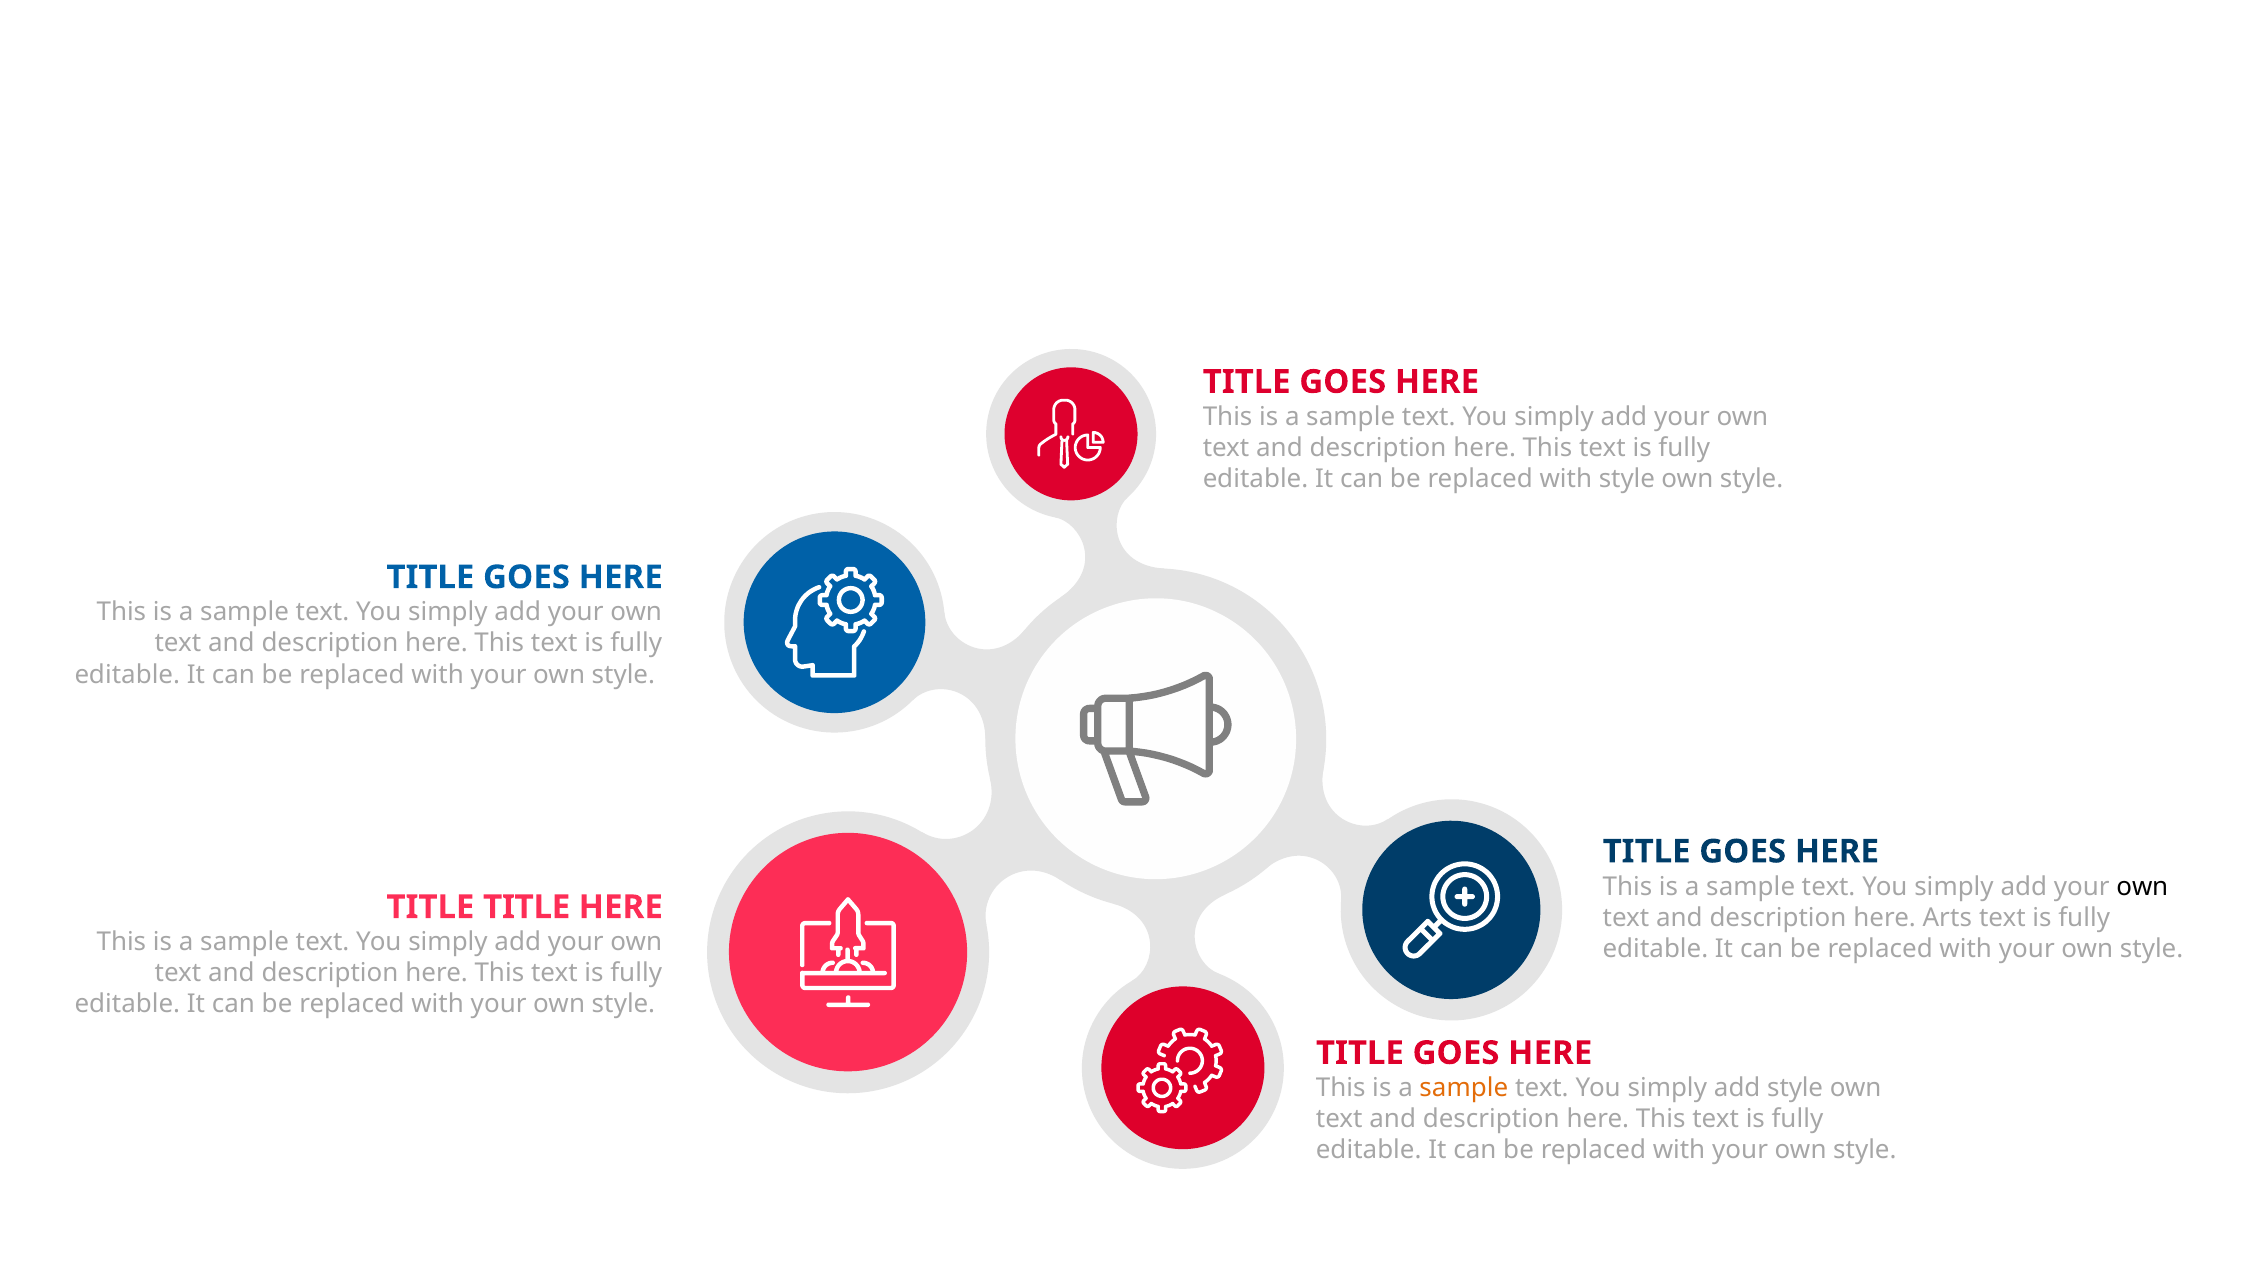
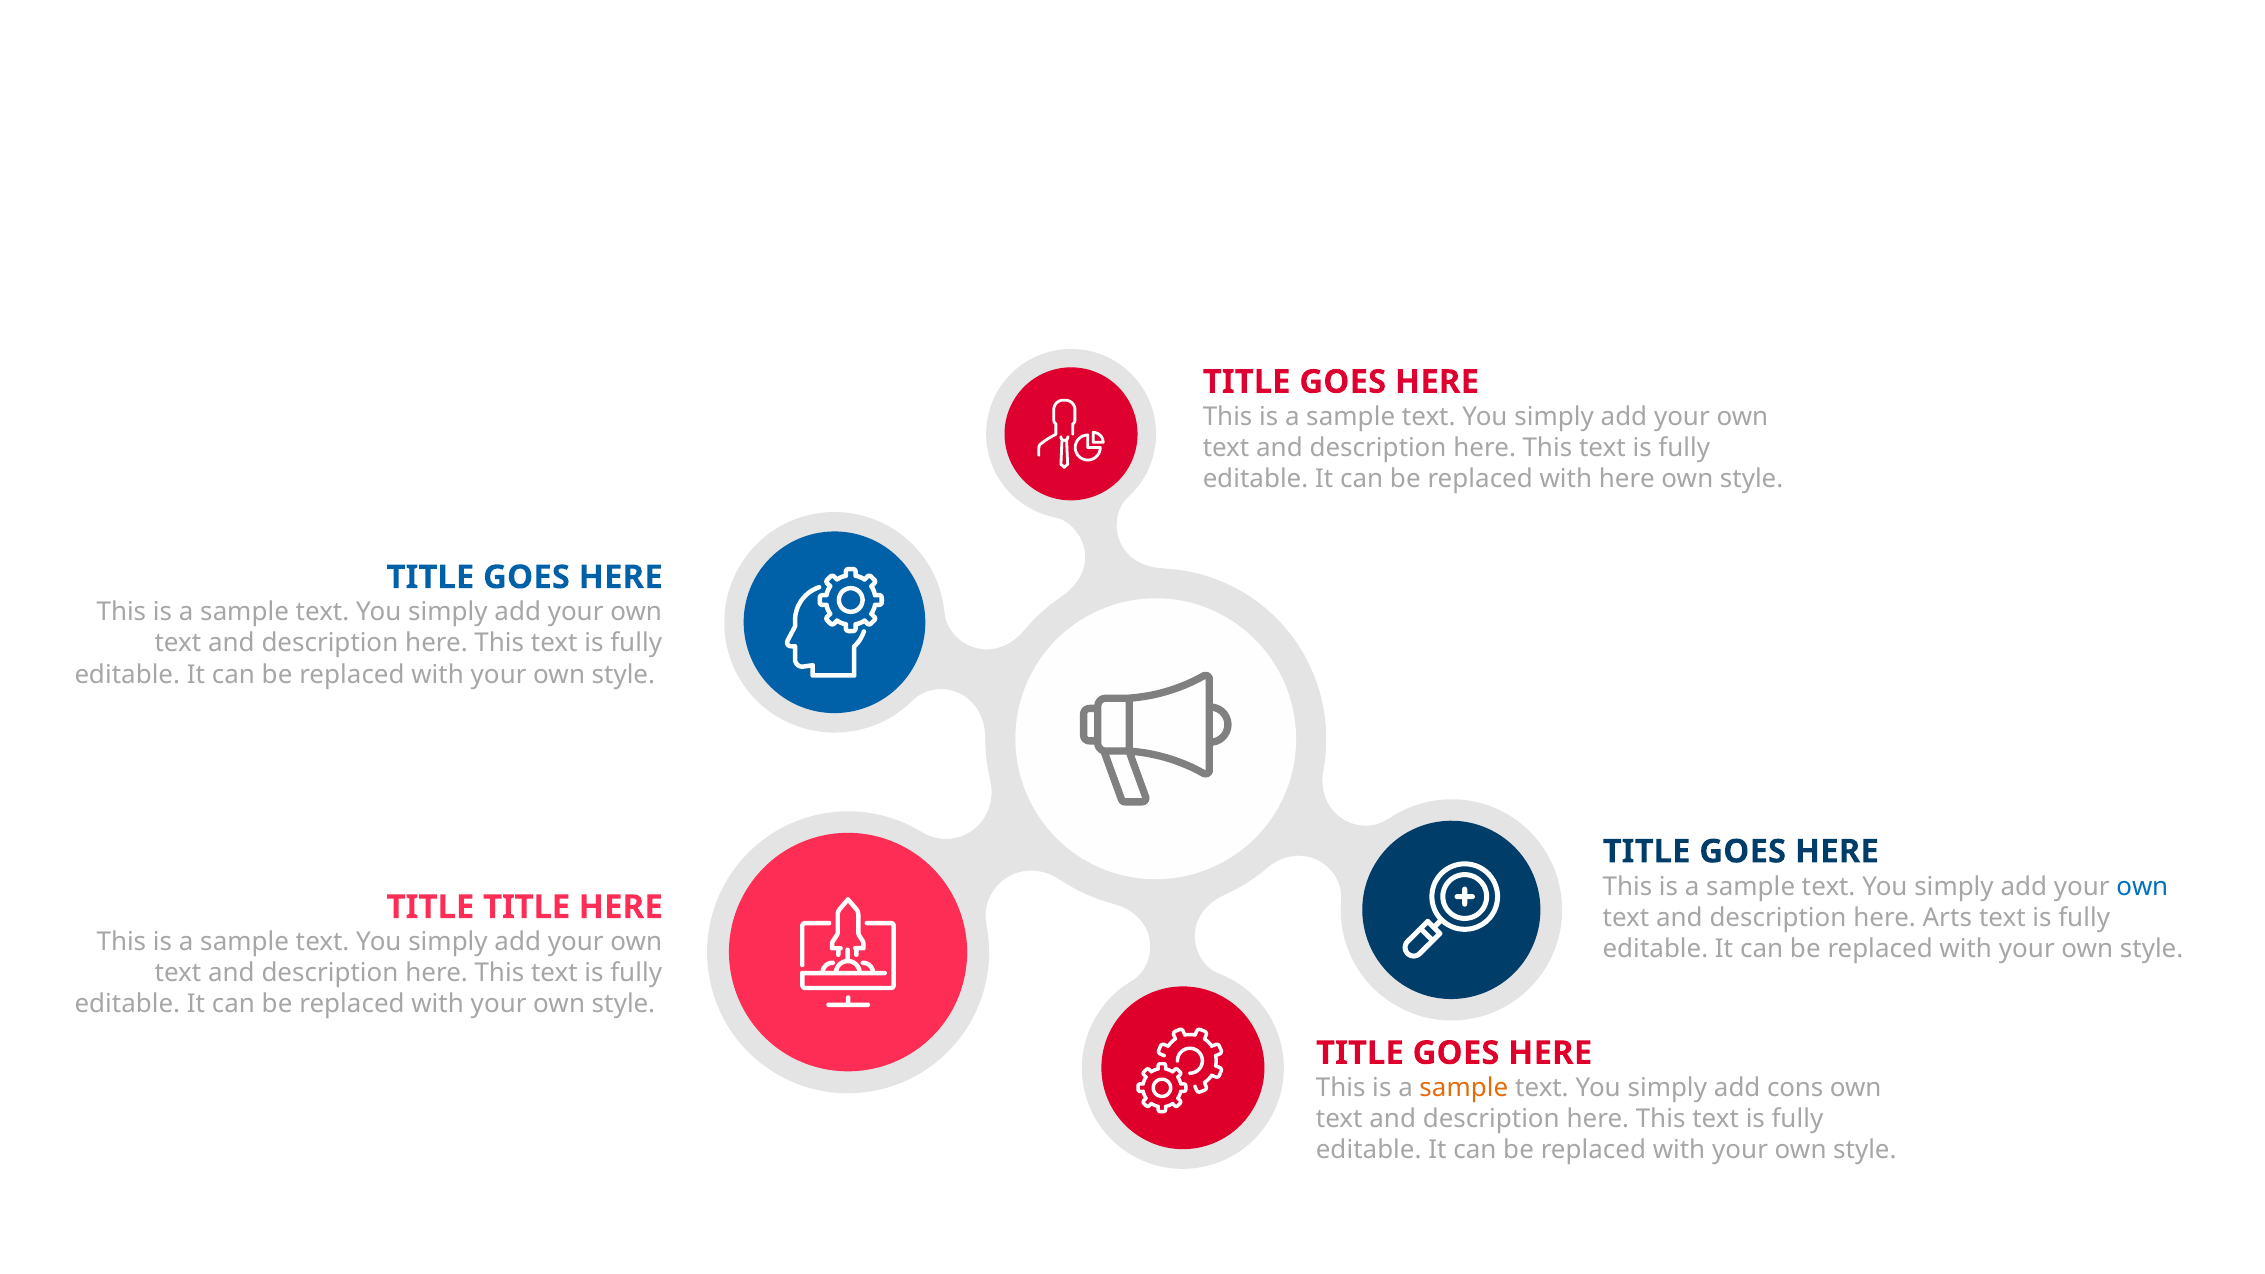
with style: style -> here
own at (2142, 886) colour: black -> blue
add style: style -> cons
